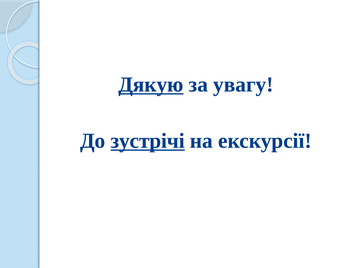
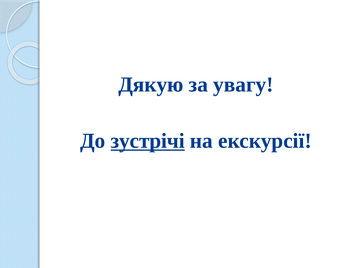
Дякую underline: present -> none
